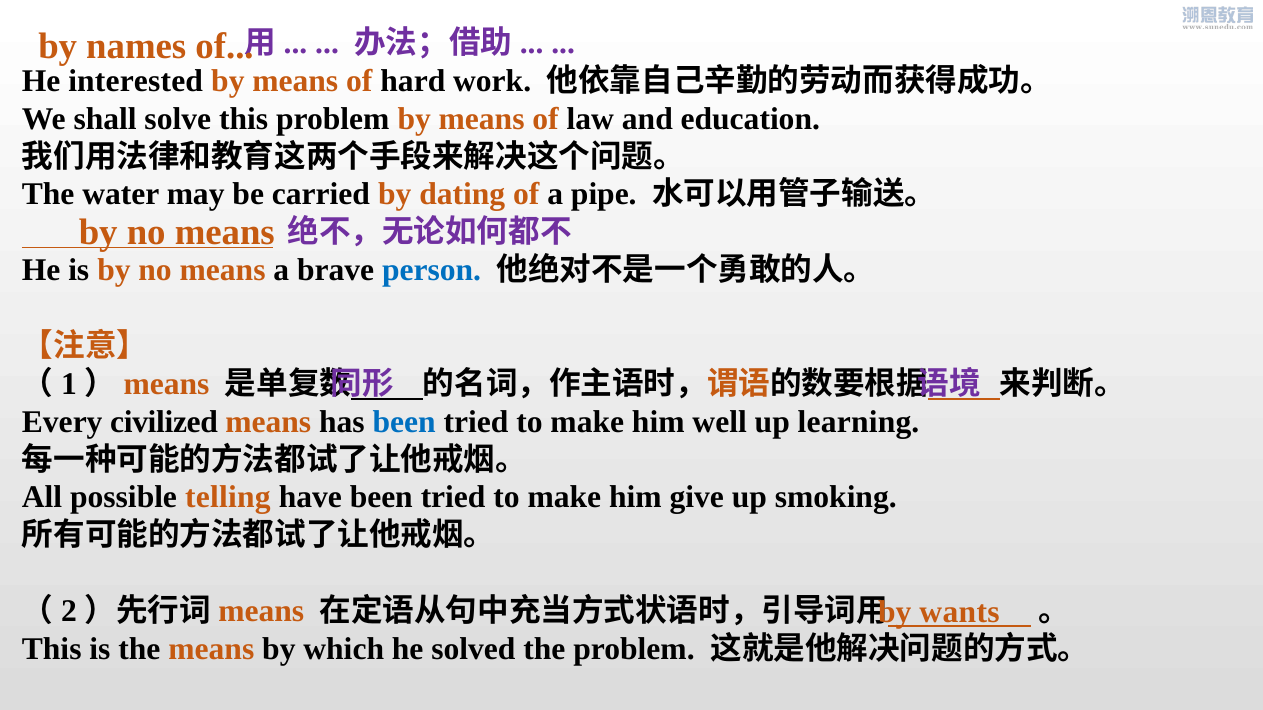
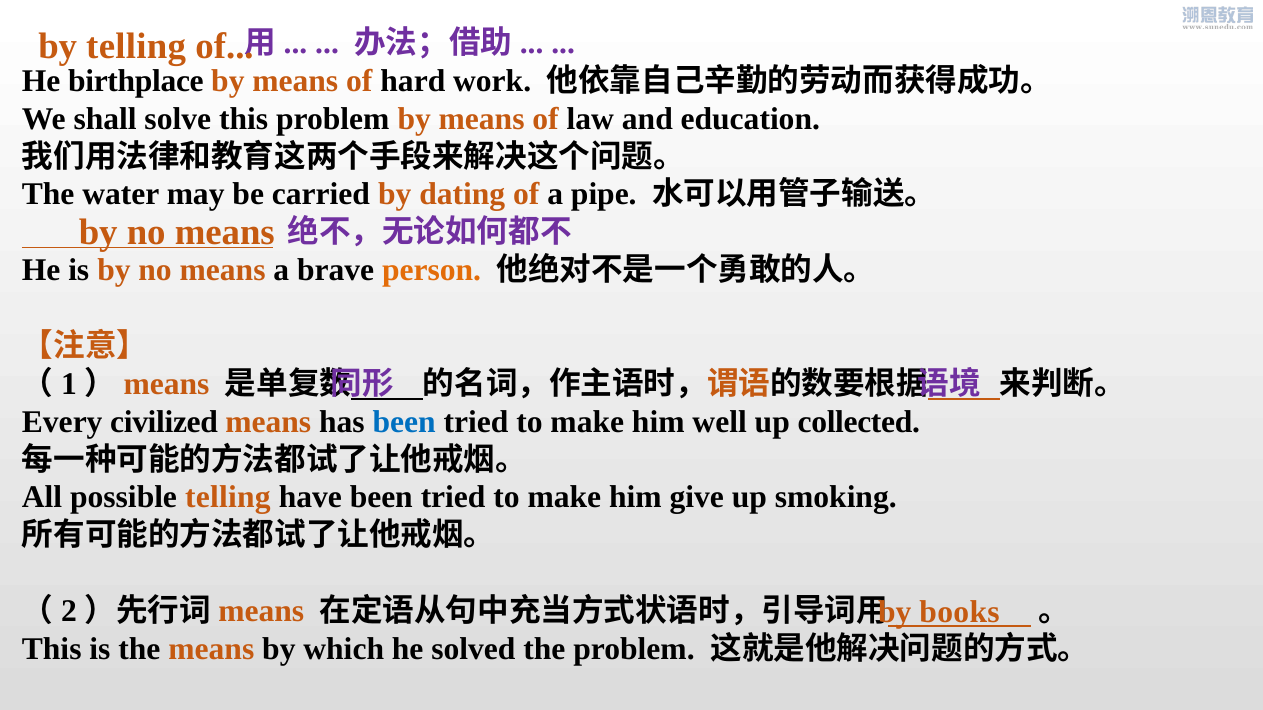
by names: names -> telling
interested: interested -> birthplace
person colour: blue -> orange
learning: learning -> collected
wants: wants -> books
